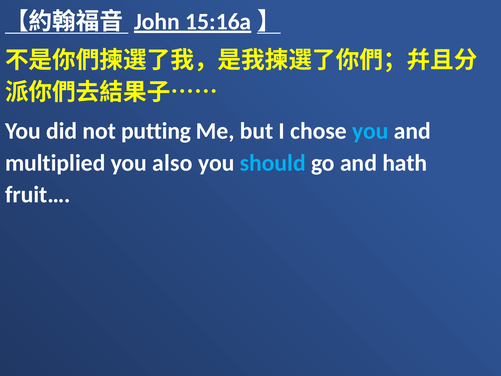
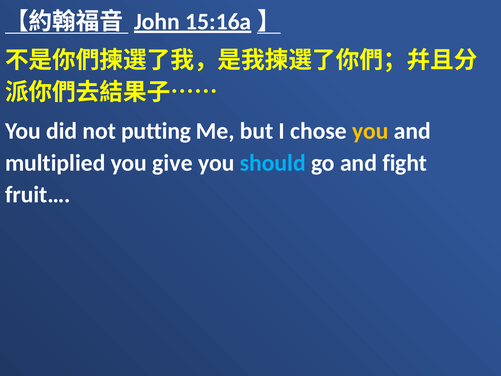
you at (370, 131) colour: light blue -> yellow
also: also -> give
hath: hath -> fight
